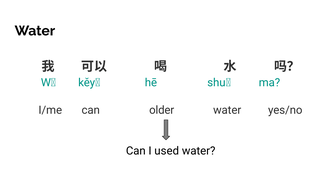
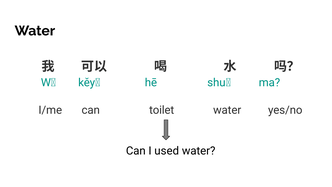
older: older -> toilet
